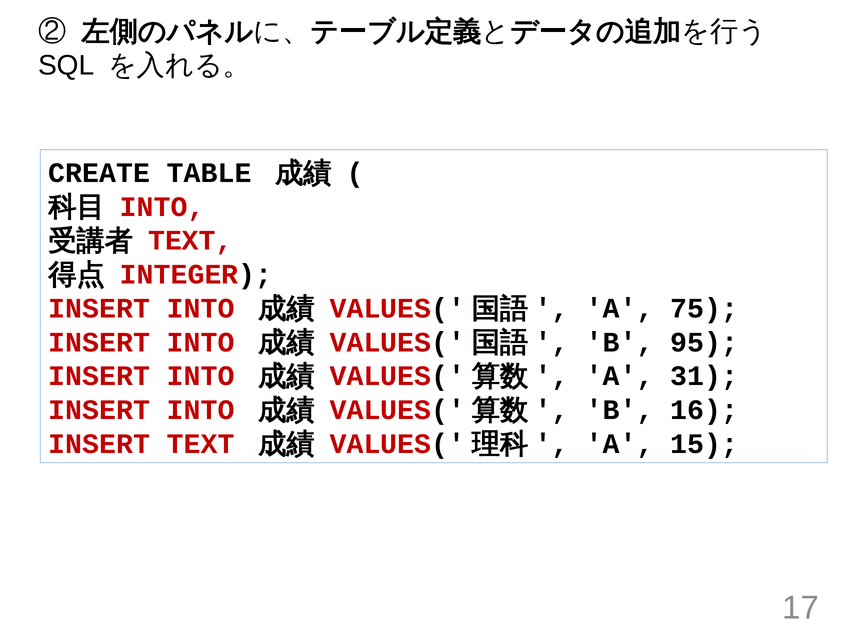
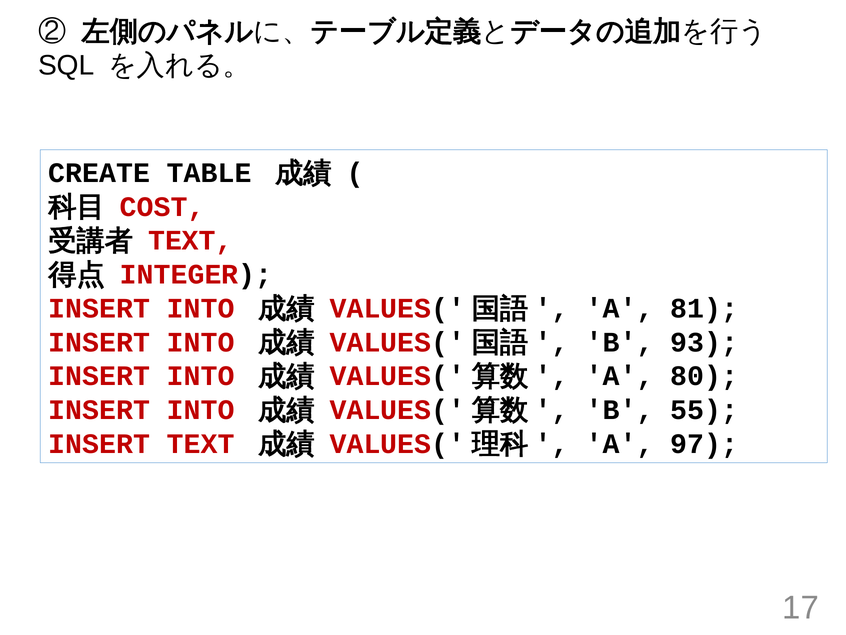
INTO at (162, 207): INTO -> COST
75: 75 -> 81
95: 95 -> 93
31: 31 -> 80
16: 16 -> 55
15: 15 -> 97
